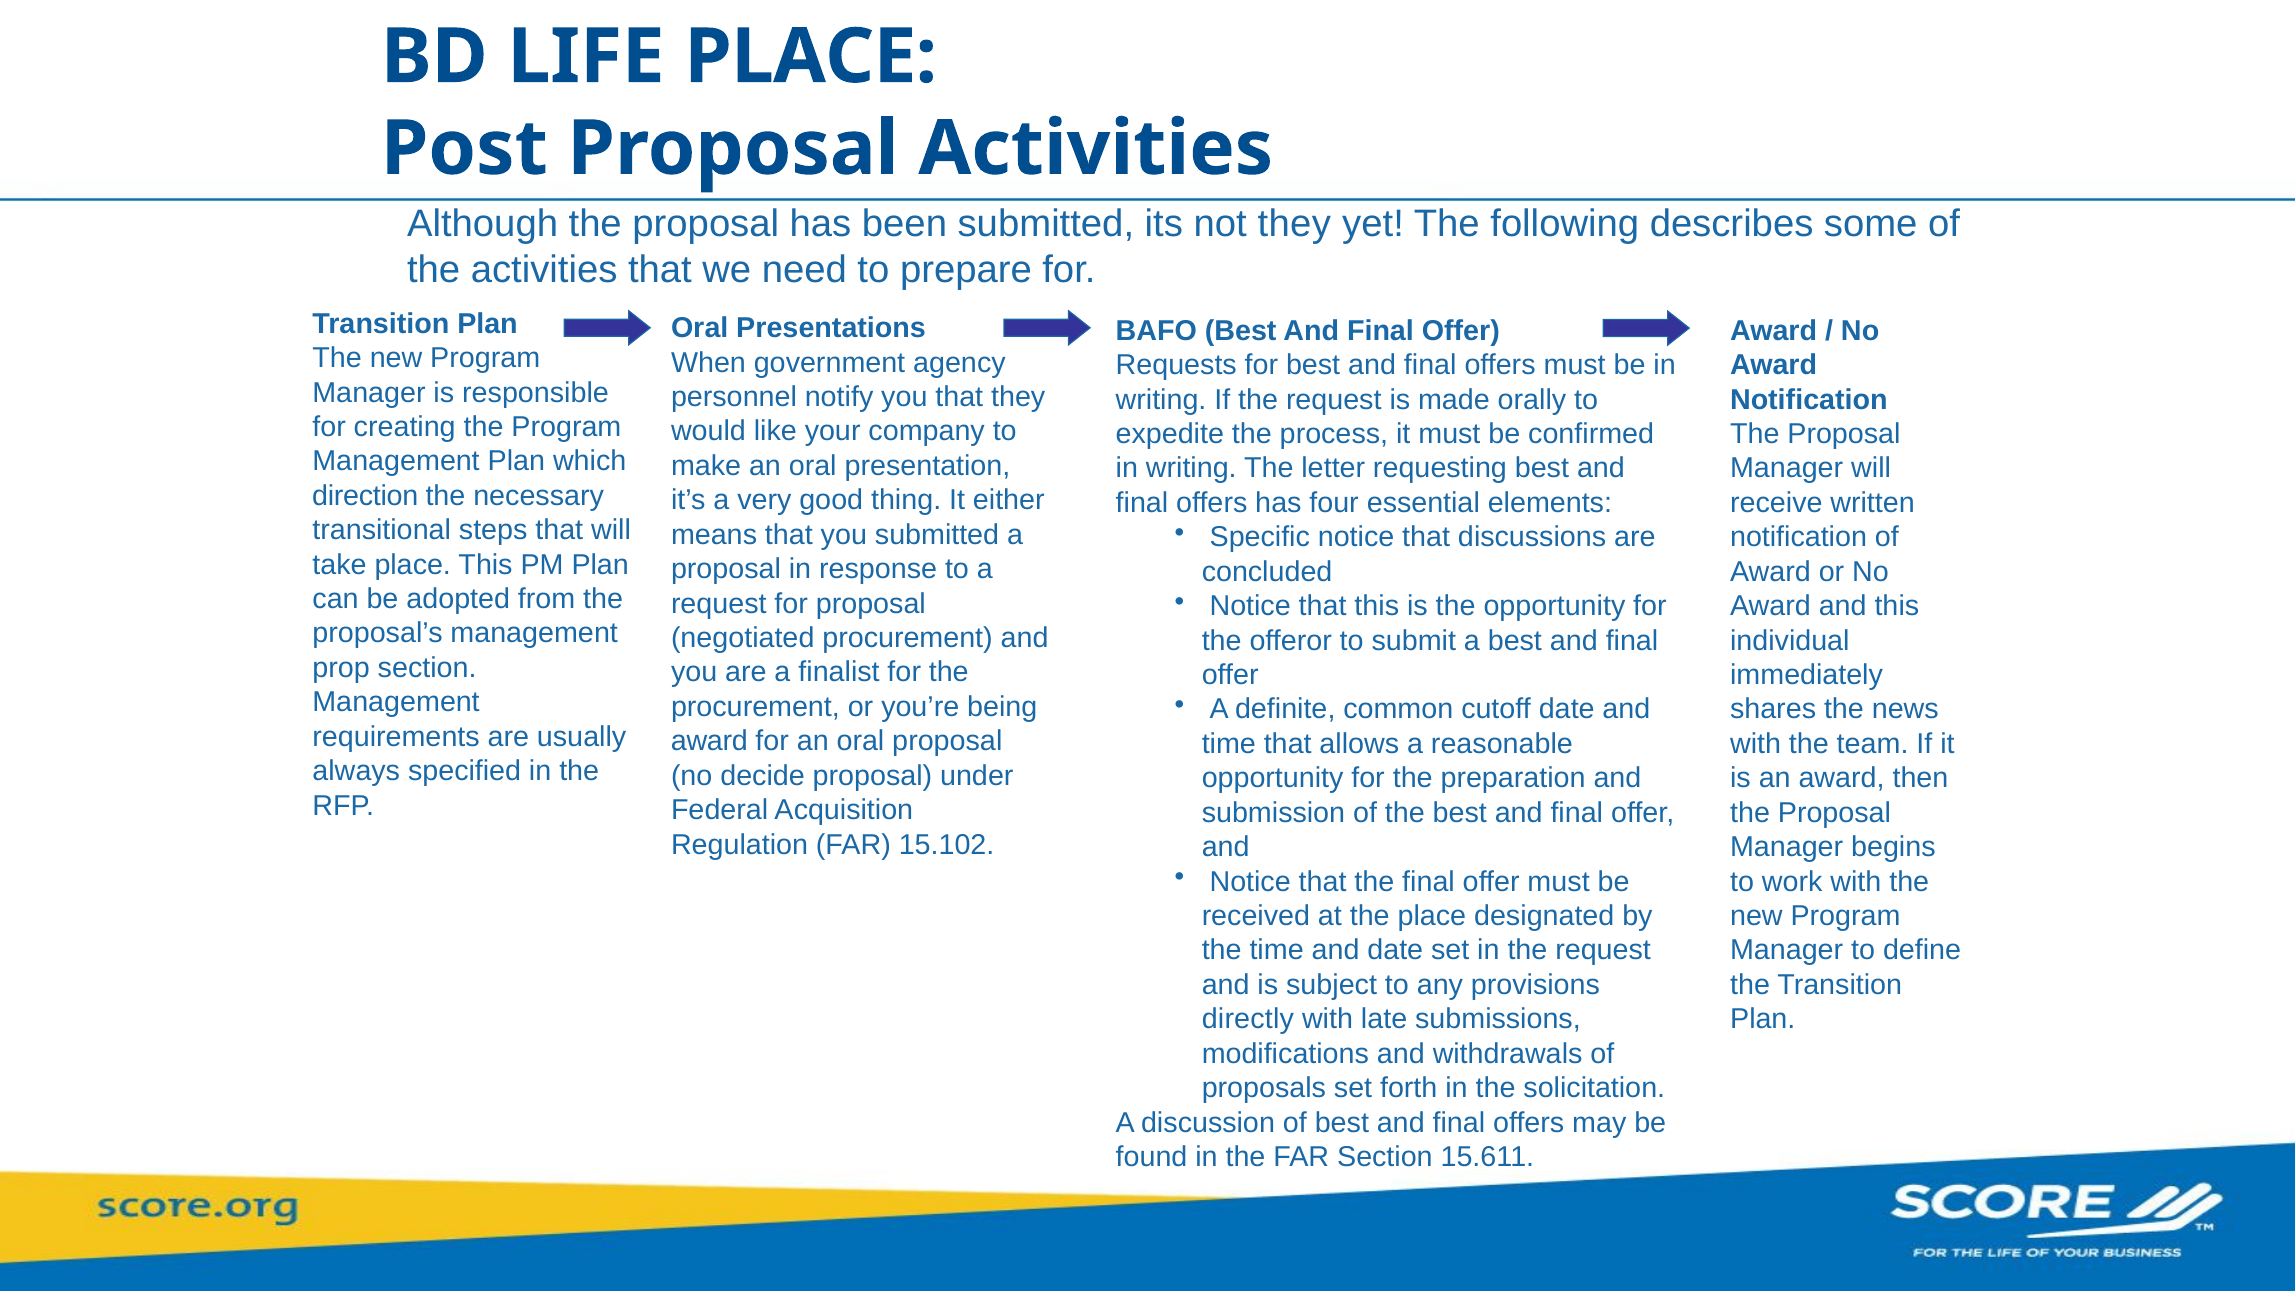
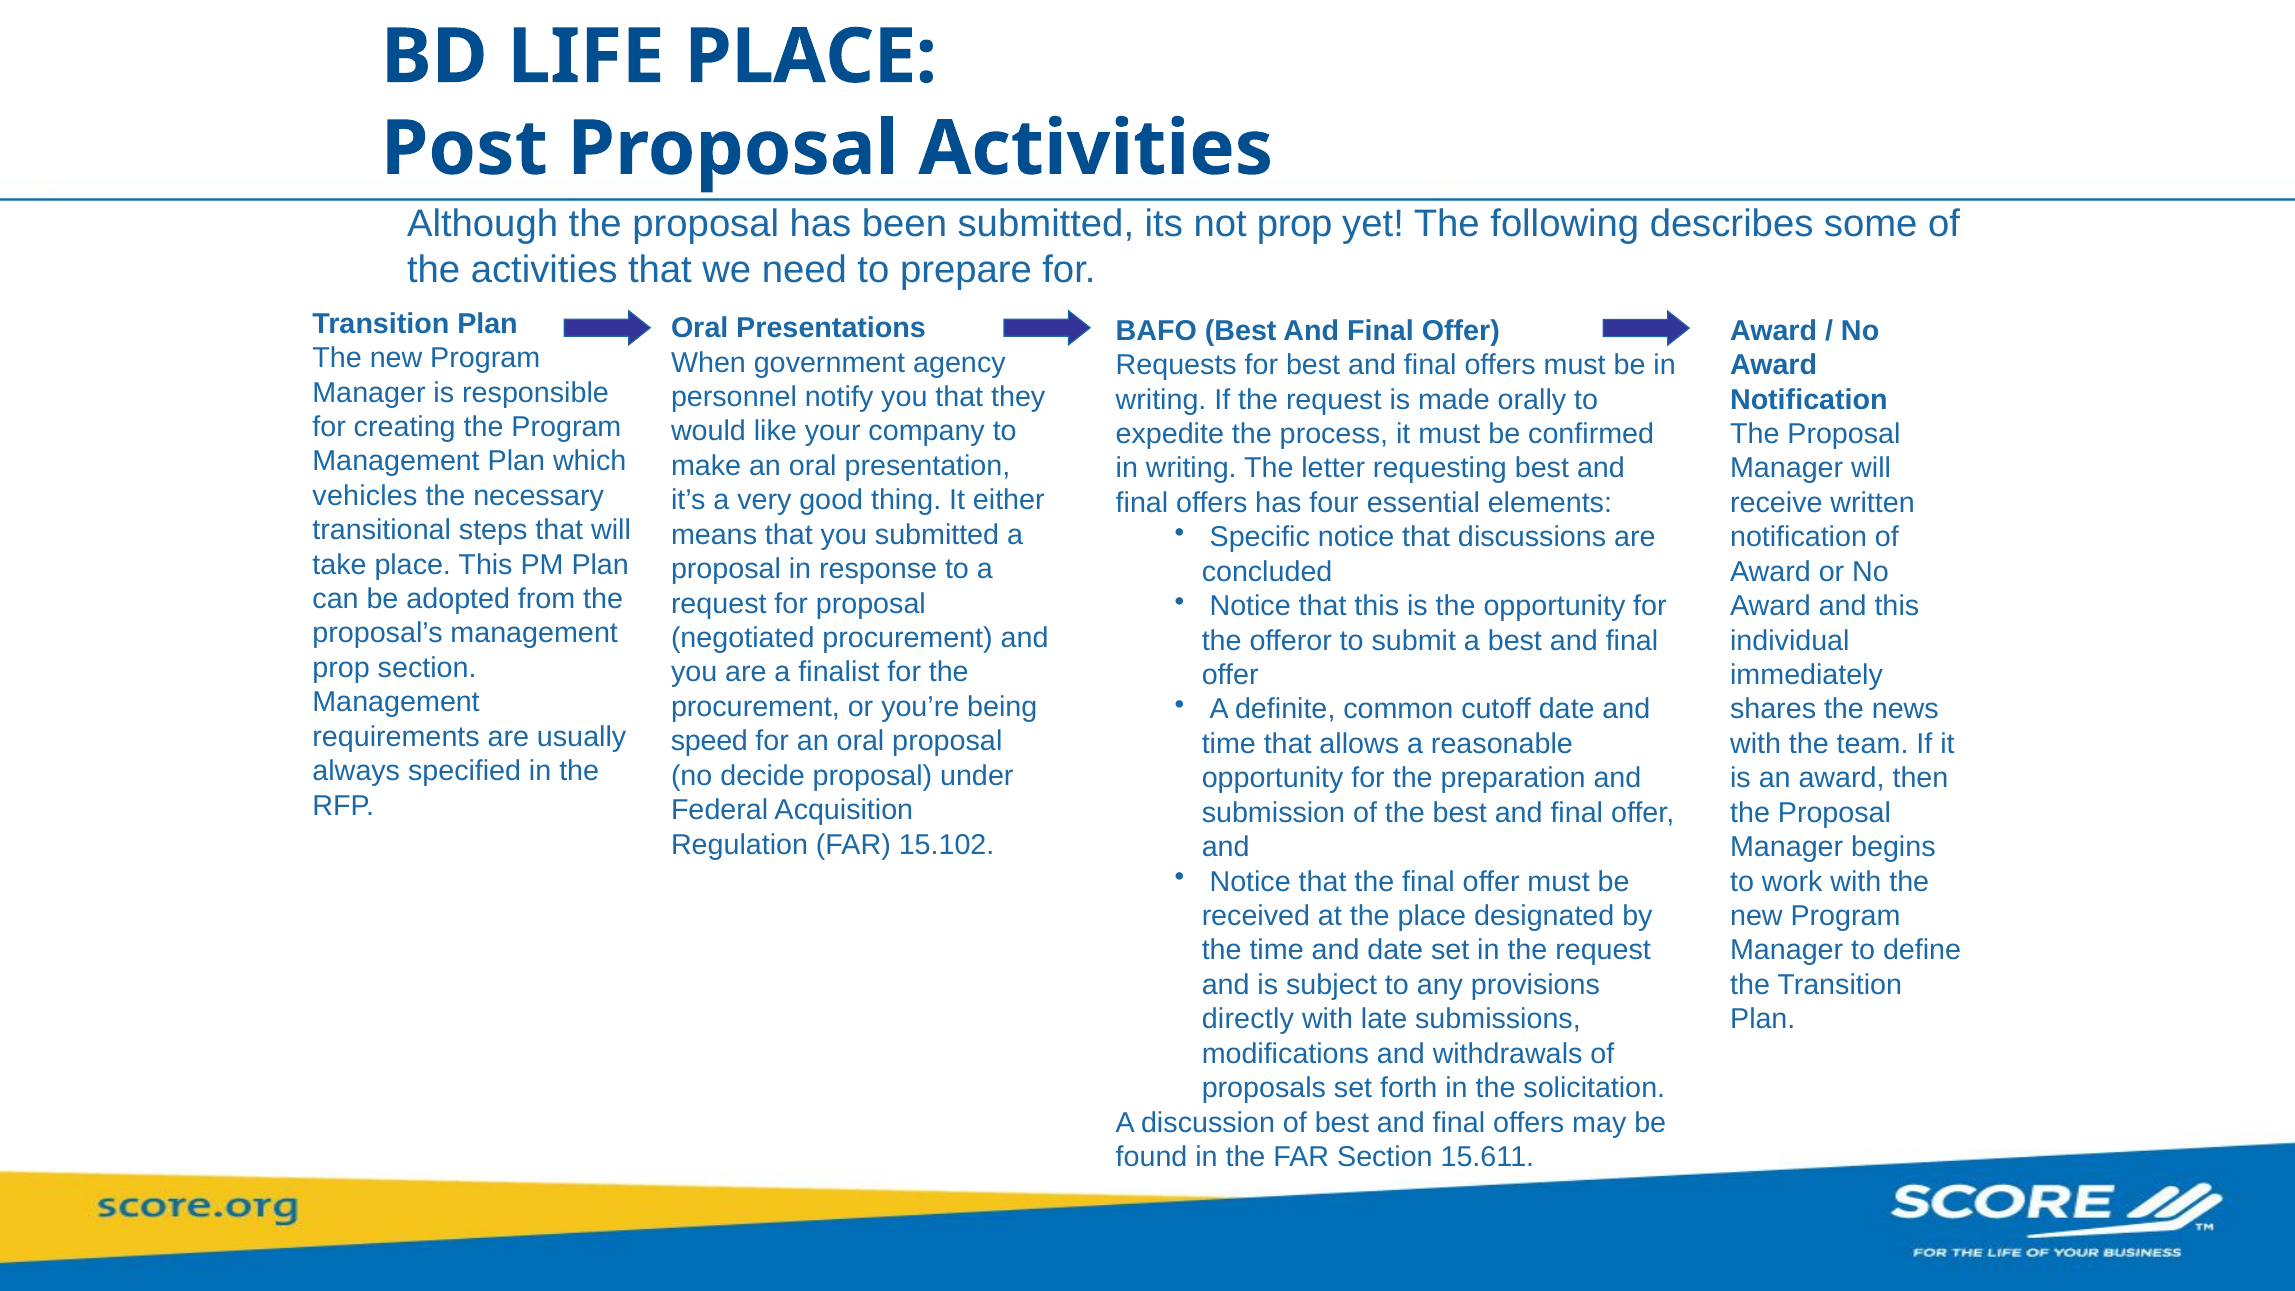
not they: they -> prop
direction: direction -> vehicles
award at (709, 741): award -> speed
